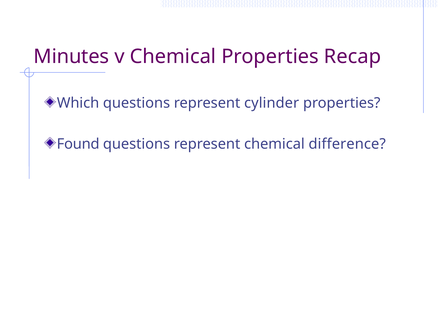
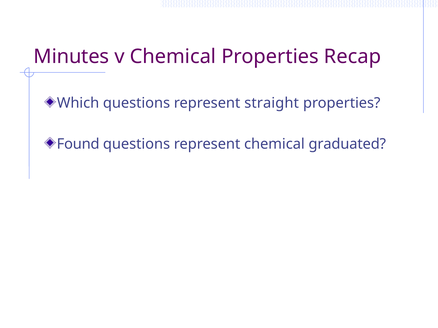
cylinder: cylinder -> straight
difference: difference -> graduated
